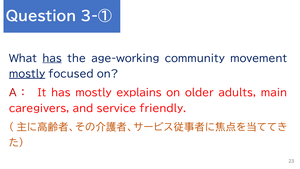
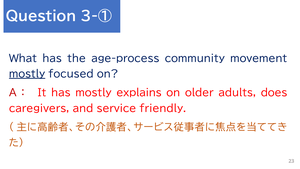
has at (52, 58) underline: present -> none
age-working: age-working -> age-process
main: main -> does
